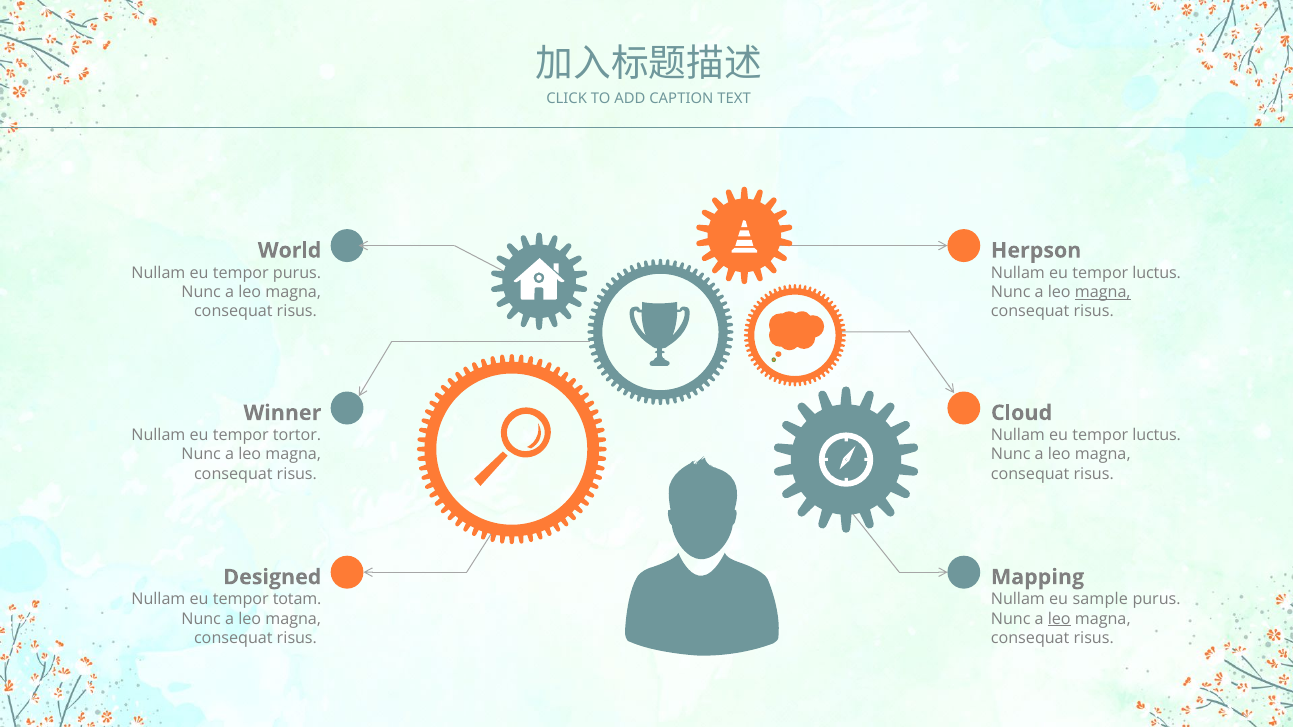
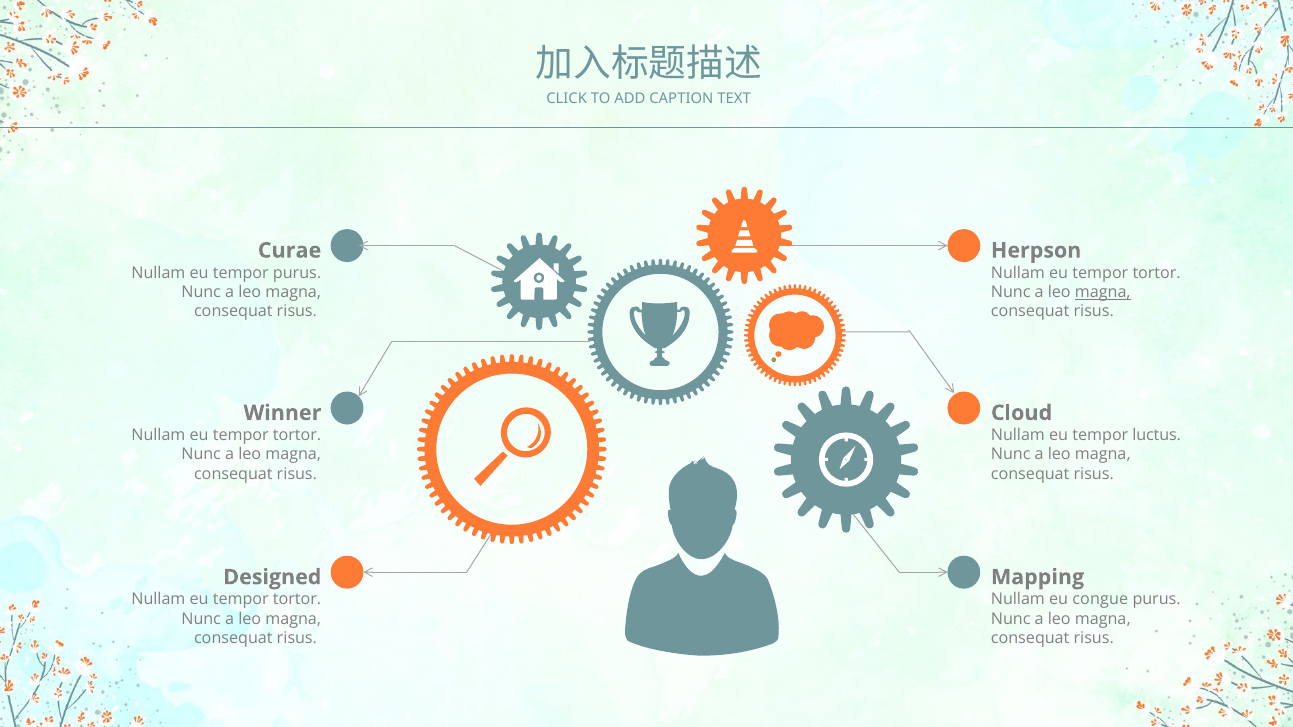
World: World -> Curae
luctus at (1157, 273): luctus -> tortor
totam at (297, 600): totam -> tortor
sample: sample -> congue
leo at (1059, 619) underline: present -> none
